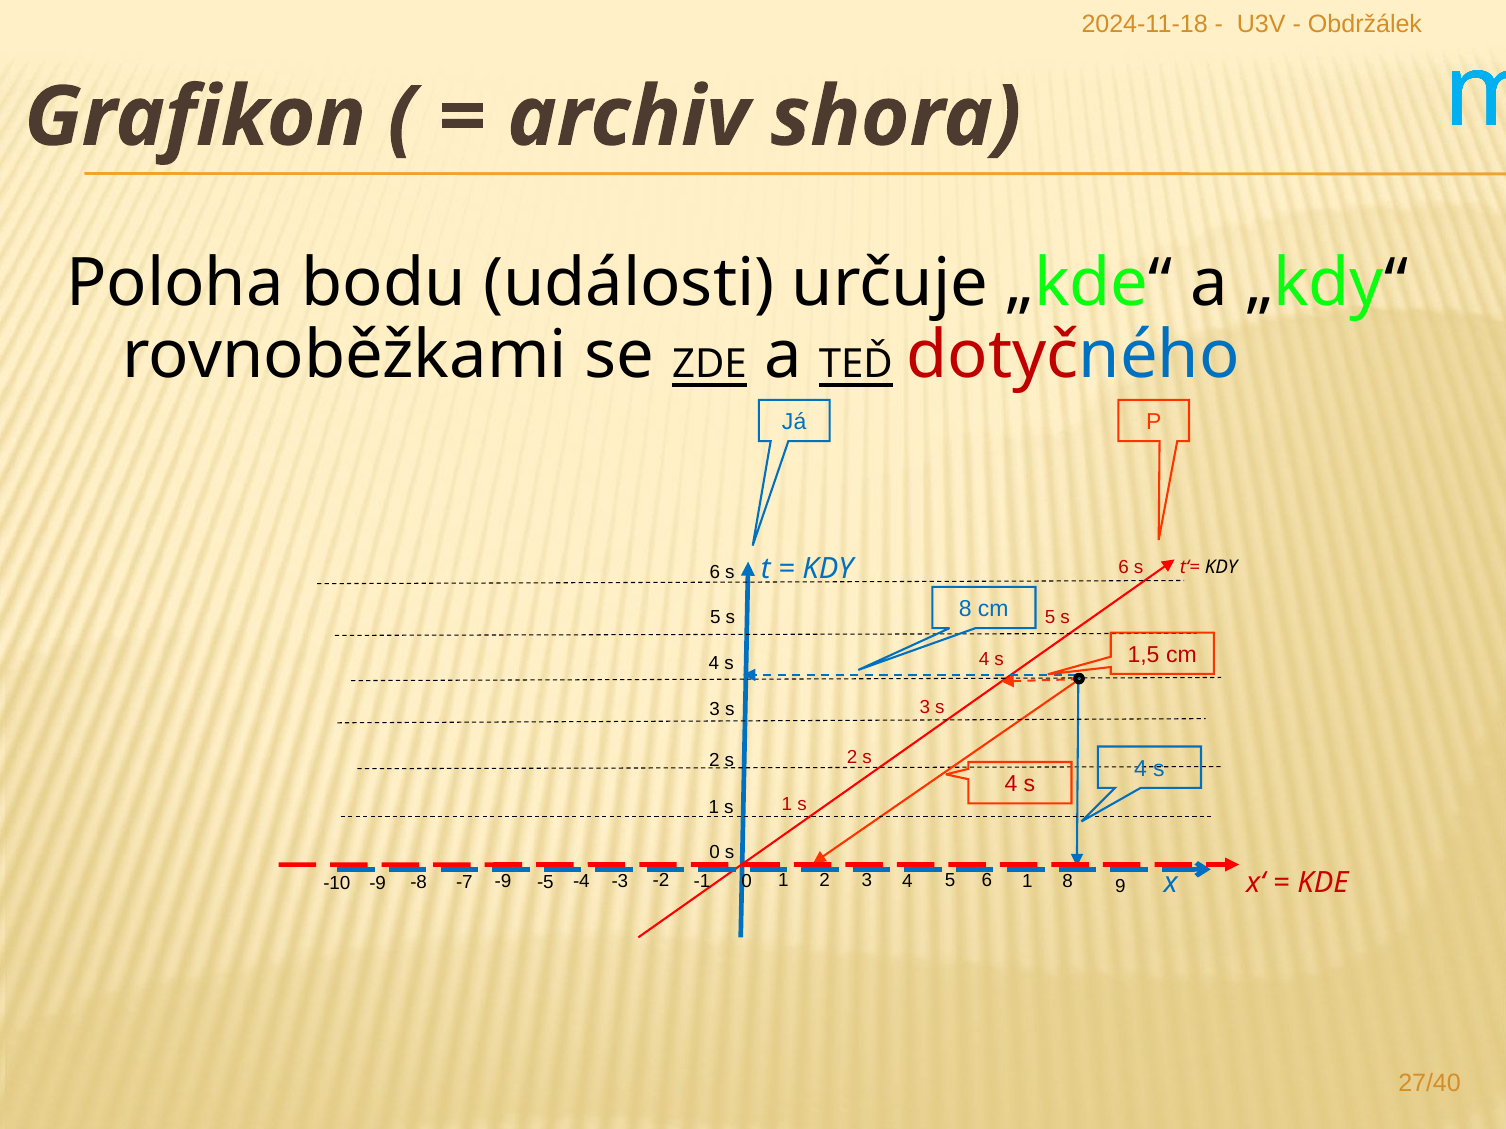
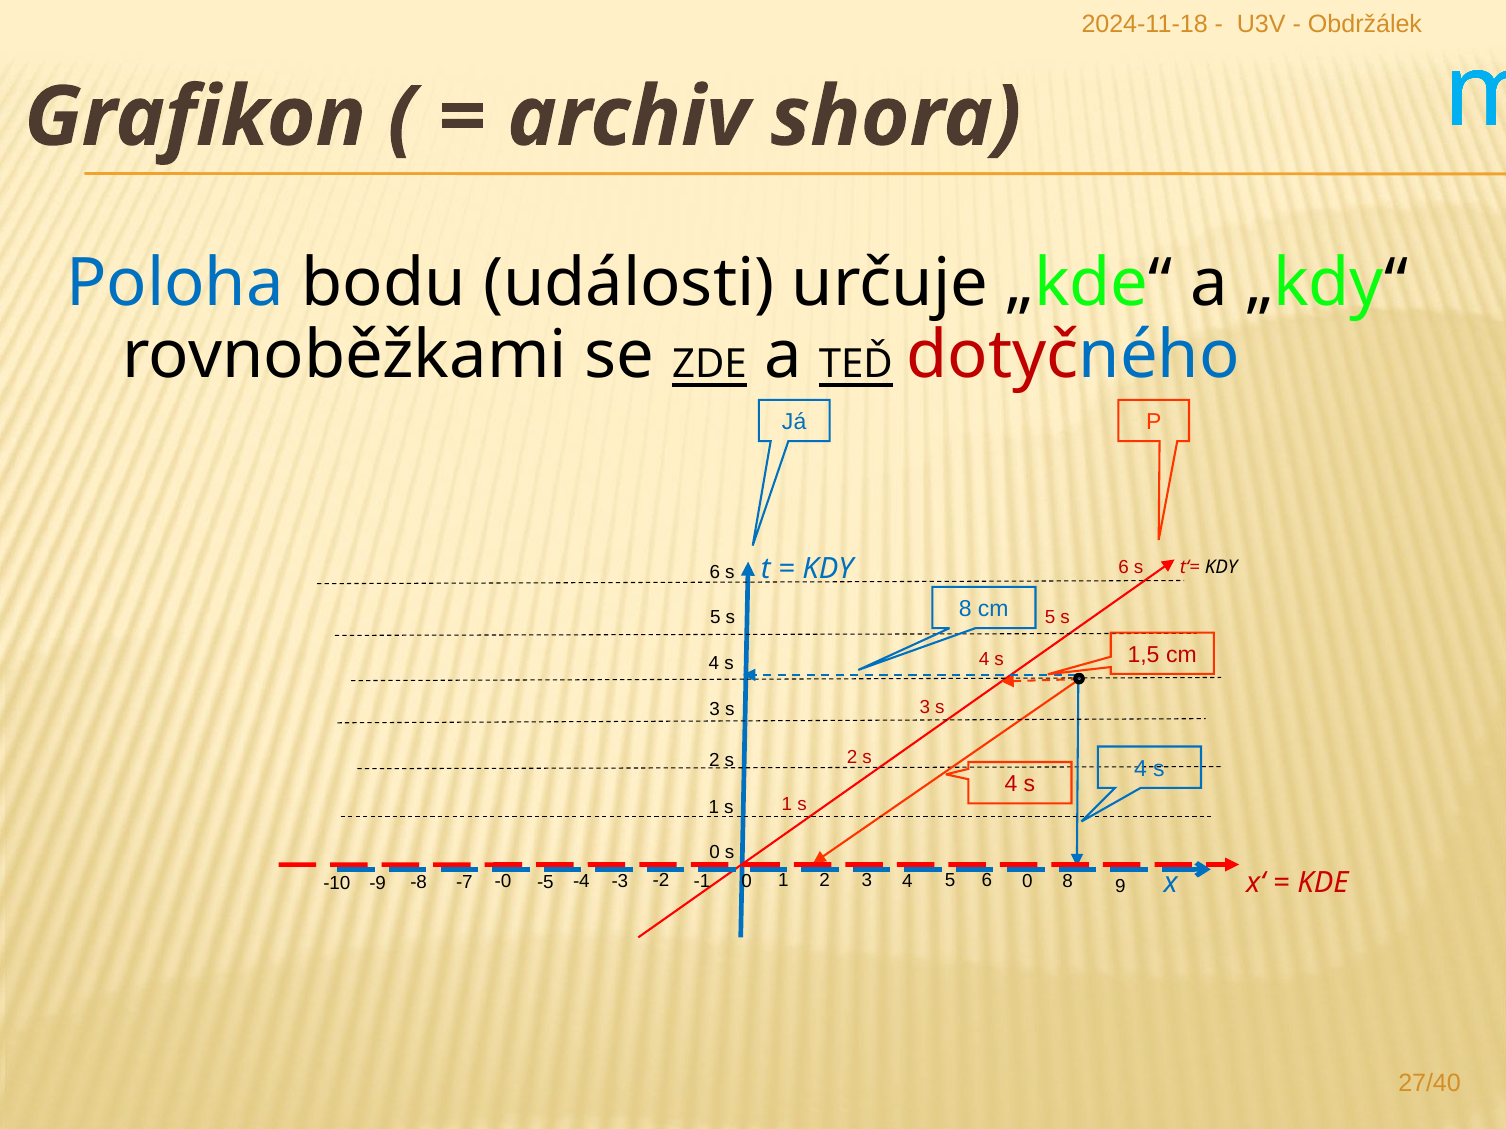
Poloha colour: black -> blue
-9 at (503, 881): -9 -> -0
6 1: 1 -> 0
